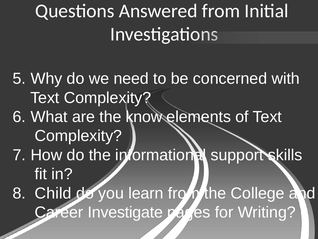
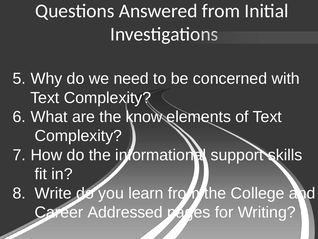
Child: Child -> Write
Investigate: Investigate -> Addressed
